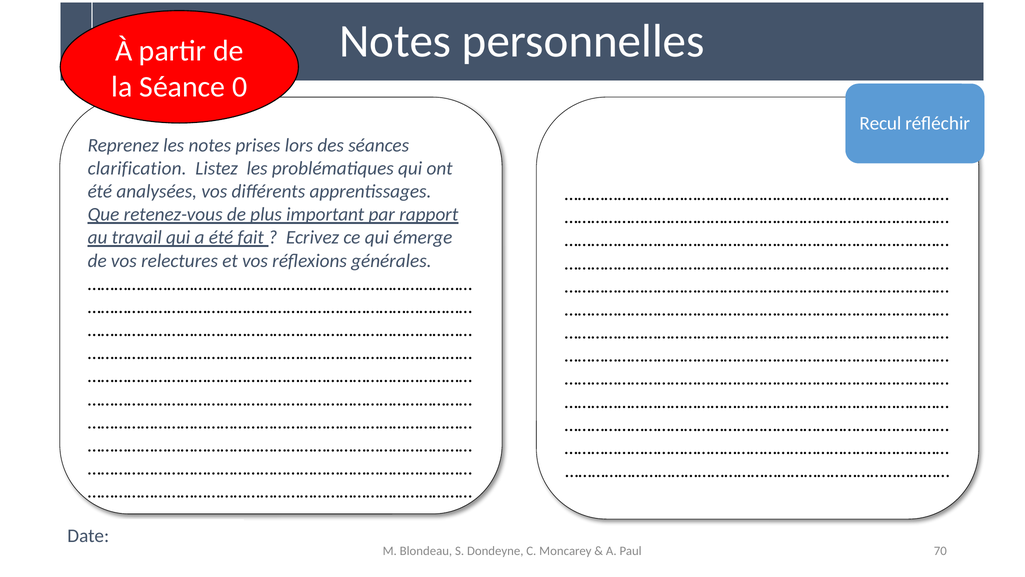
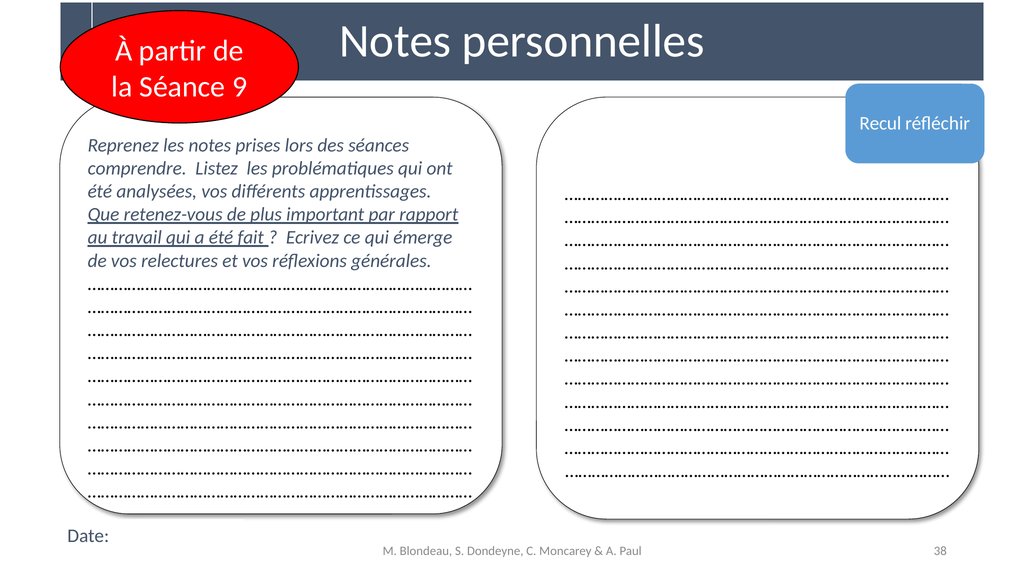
0: 0 -> 9
clarification: clarification -> comprendre
70: 70 -> 38
